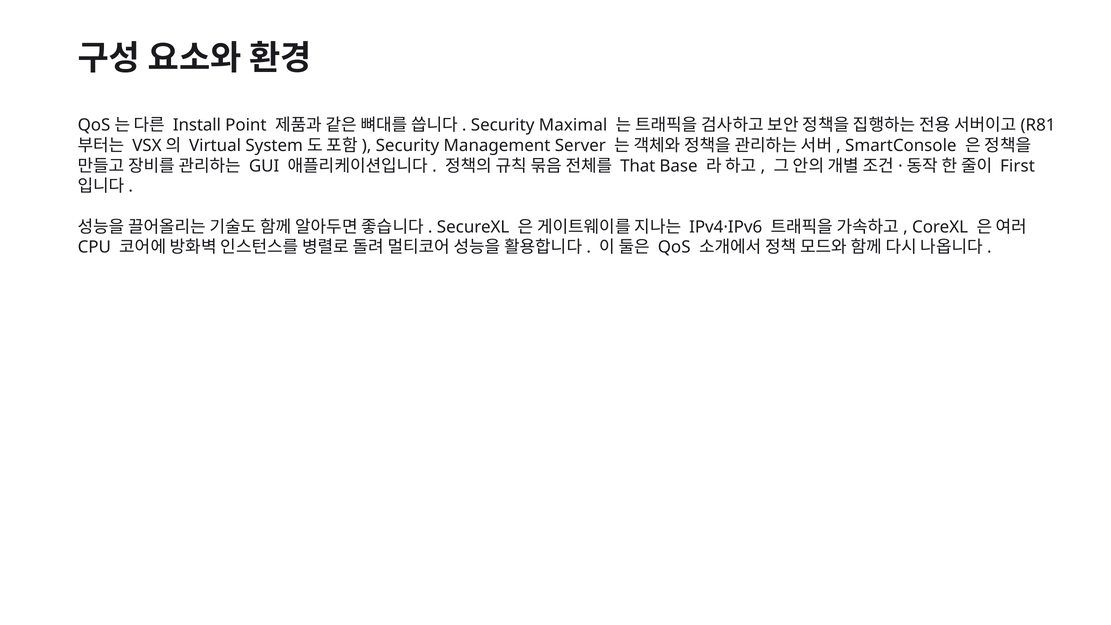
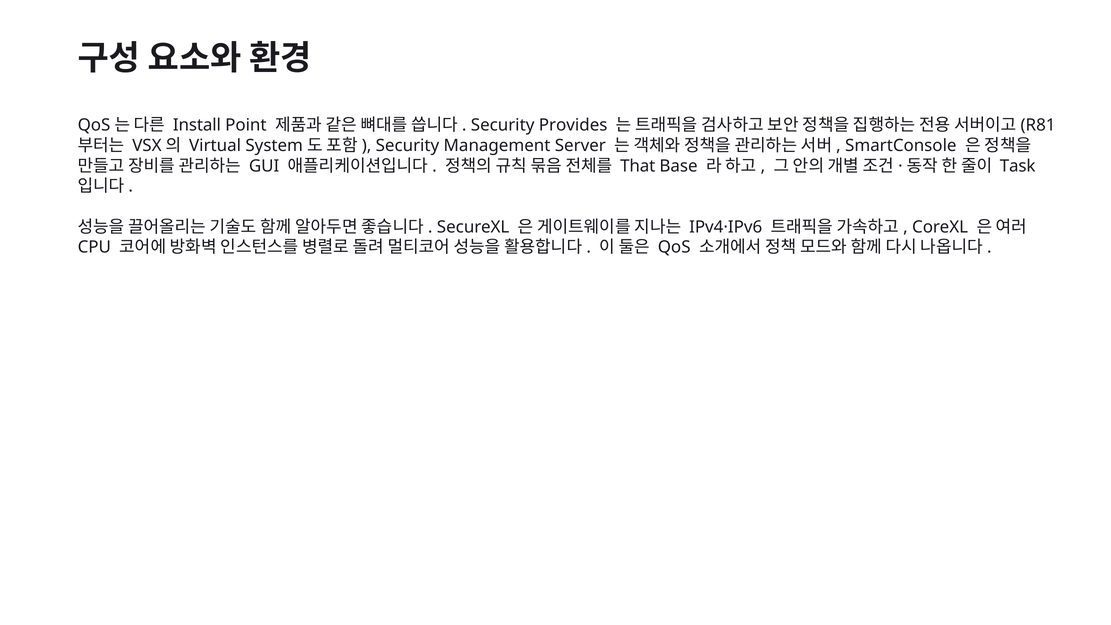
Maximal: Maximal -> Provides
First: First -> Task
